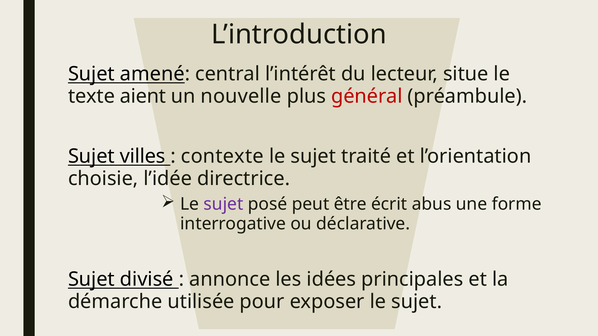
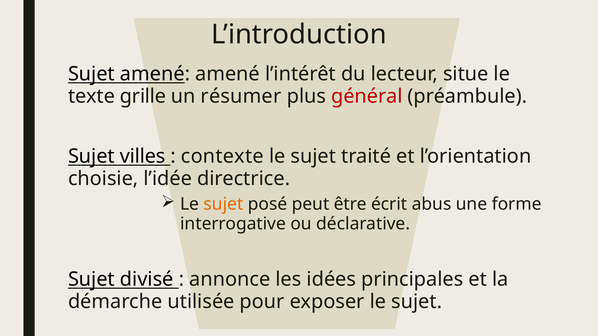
amené central: central -> amené
aient: aient -> grille
nouvelle: nouvelle -> résumer
sujet at (223, 204) colour: purple -> orange
